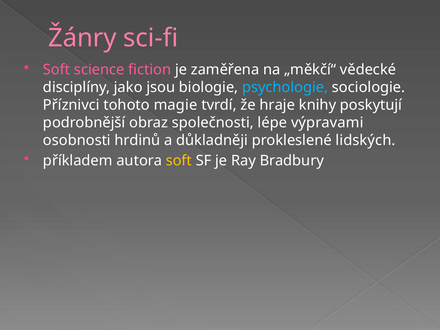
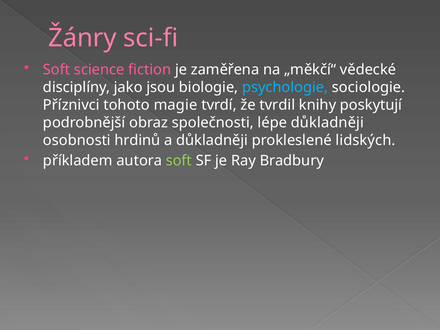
hraje: hraje -> tvrdil
lépe výpravami: výpravami -> důkladněji
soft at (179, 161) colour: yellow -> light green
